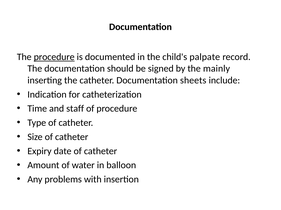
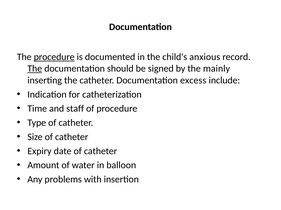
palpate: palpate -> anxious
The at (35, 69) underline: none -> present
sheets: sheets -> excess
